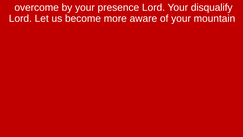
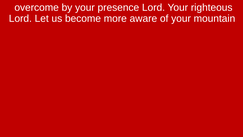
disqualify: disqualify -> righteous
